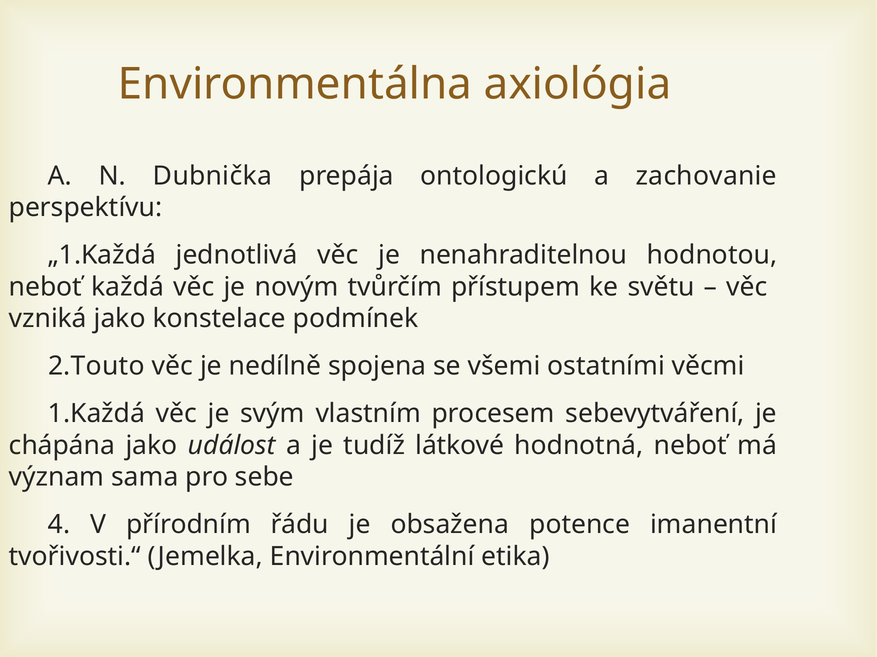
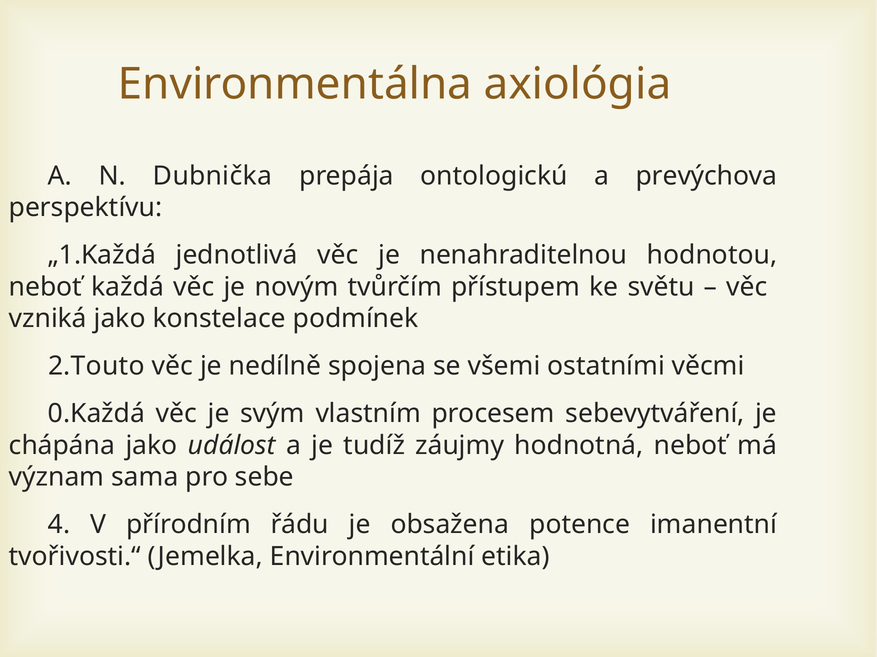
zachovanie: zachovanie -> prevýchova
1.Každá: 1.Každá -> 0.Každá
látkové: látkové -> záujmy
